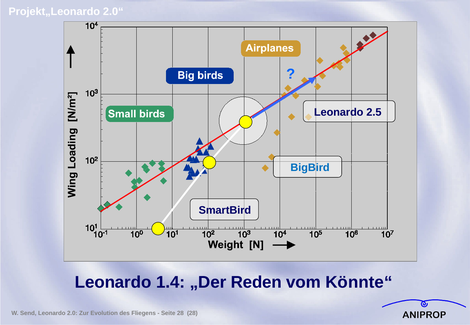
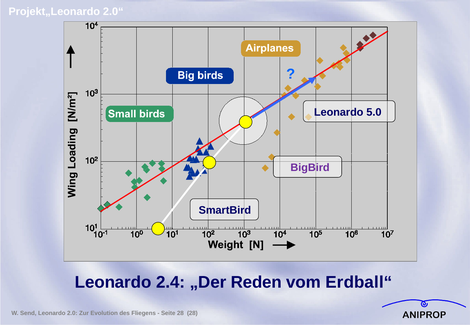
2.5: 2.5 -> 5.0
BigBird colour: blue -> purple
1.4: 1.4 -> 2.4
Könnte“: Könnte“ -> Erdball“
